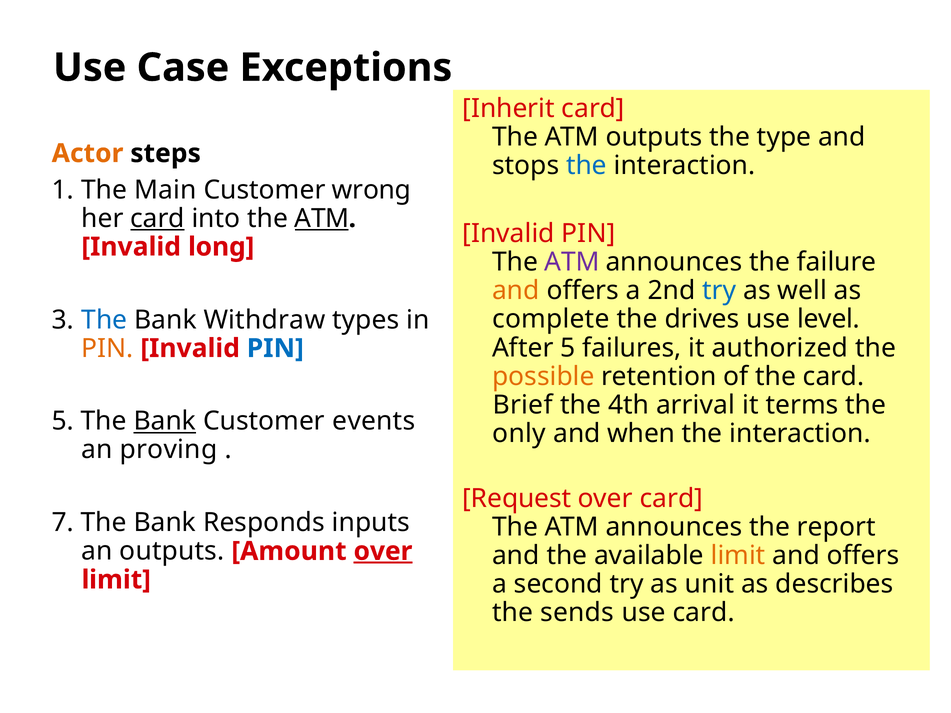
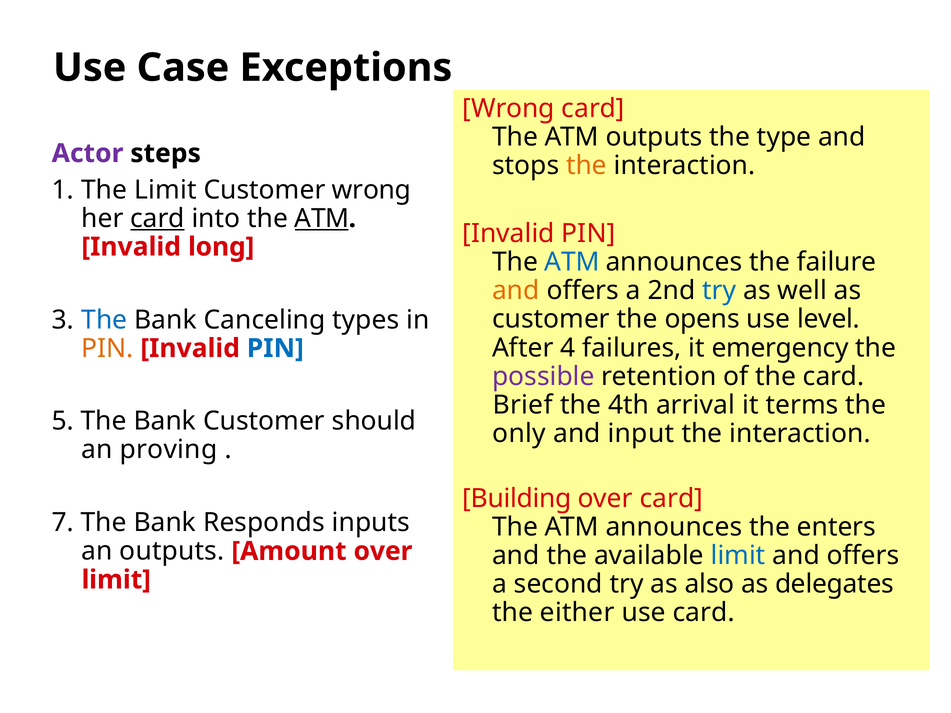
Inherit at (509, 109): Inherit -> Wrong
Actor colour: orange -> purple
the at (587, 166) colour: blue -> orange
The Main: Main -> Limit
ATM at (572, 262) colour: purple -> blue
complete at (551, 319): complete -> customer
drives: drives -> opens
Withdraw: Withdraw -> Canceling
After 5: 5 -> 4
authorized: authorized -> emergency
possible colour: orange -> purple
Bank at (165, 421) underline: present -> none
events: events -> should
when: when -> input
Request: Request -> Building
report: report -> enters
over at (383, 551) underline: present -> none
limit at (738, 556) colour: orange -> blue
unit: unit -> also
describes: describes -> delegates
sends: sends -> either
